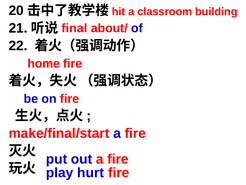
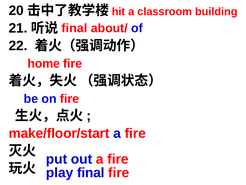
make/final/start: make/final/start -> make/floor/start
play hurt: hurt -> final
